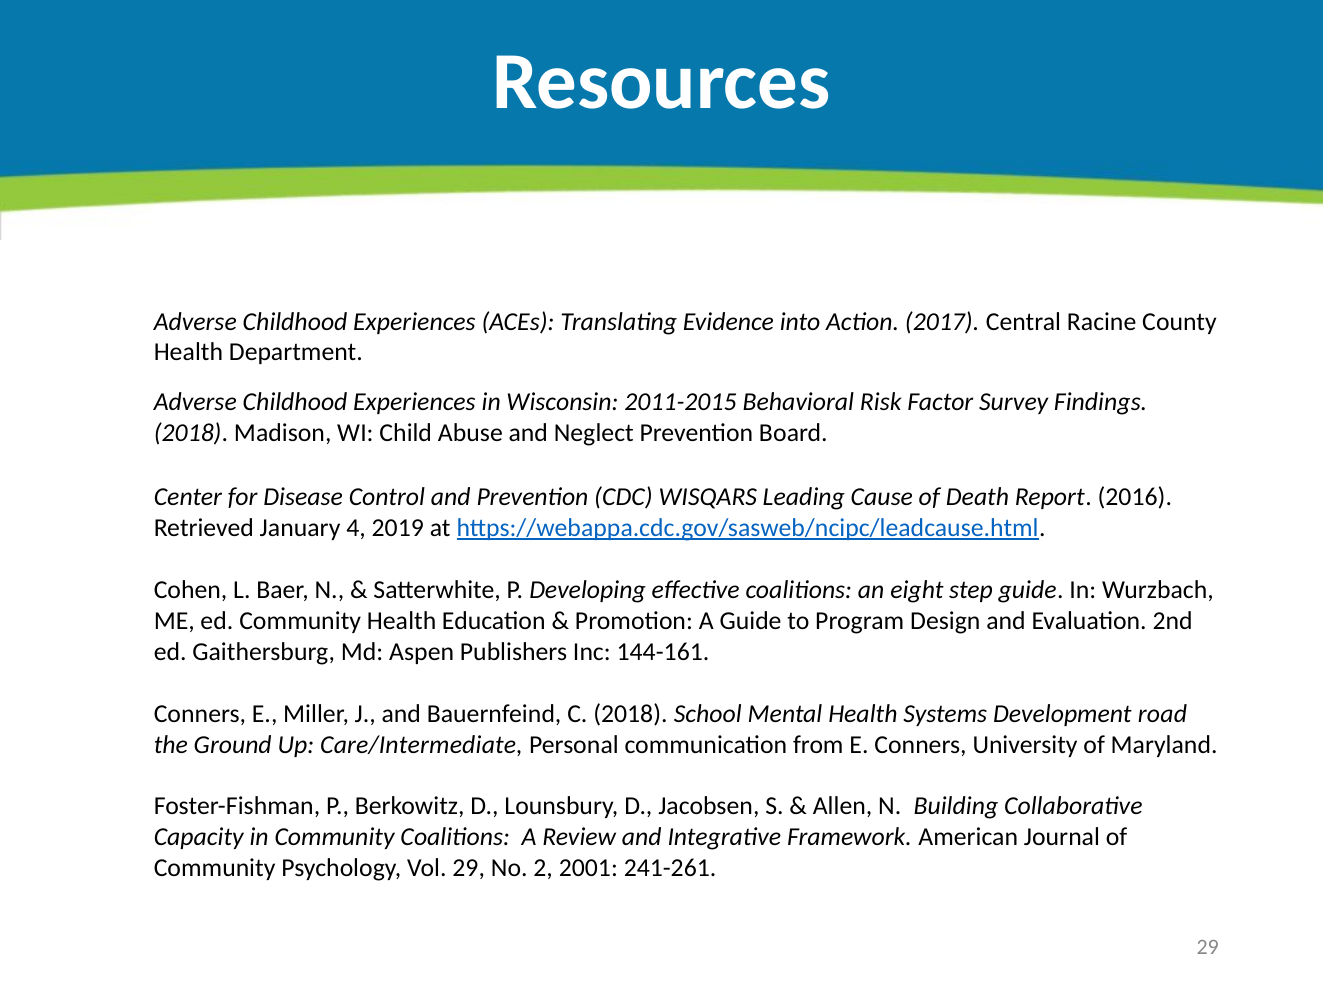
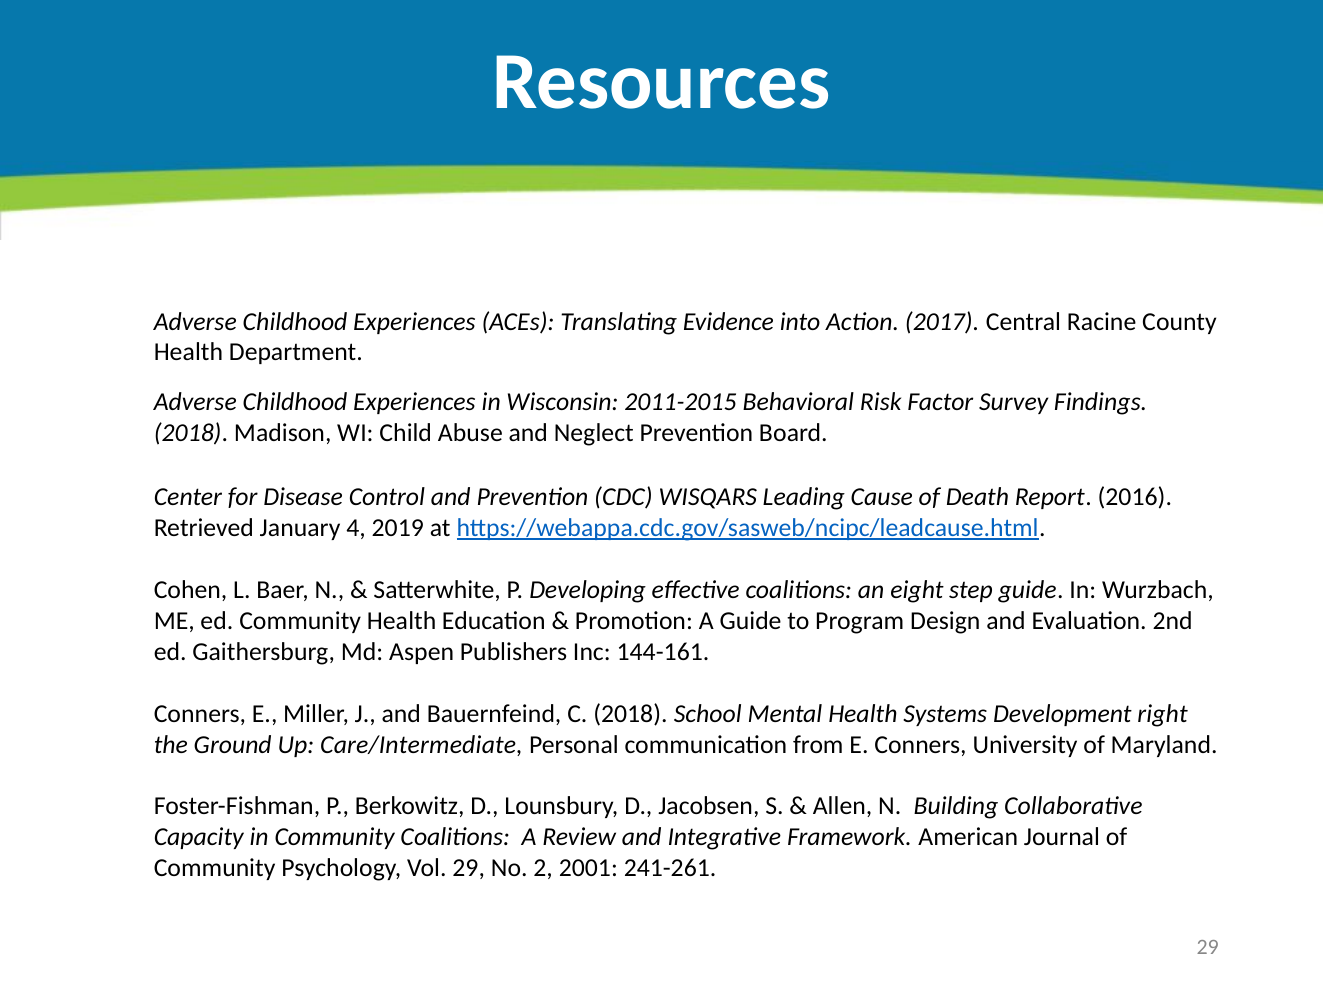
road: road -> right
